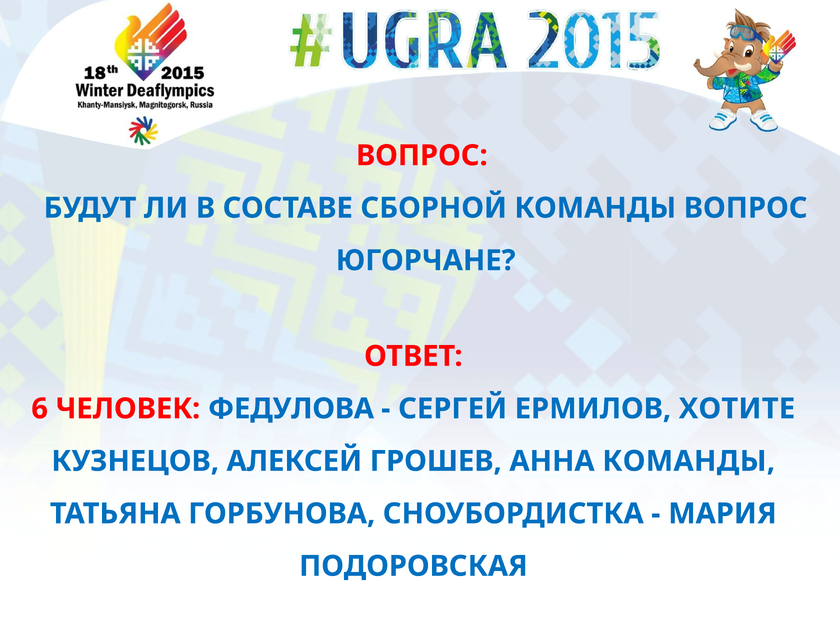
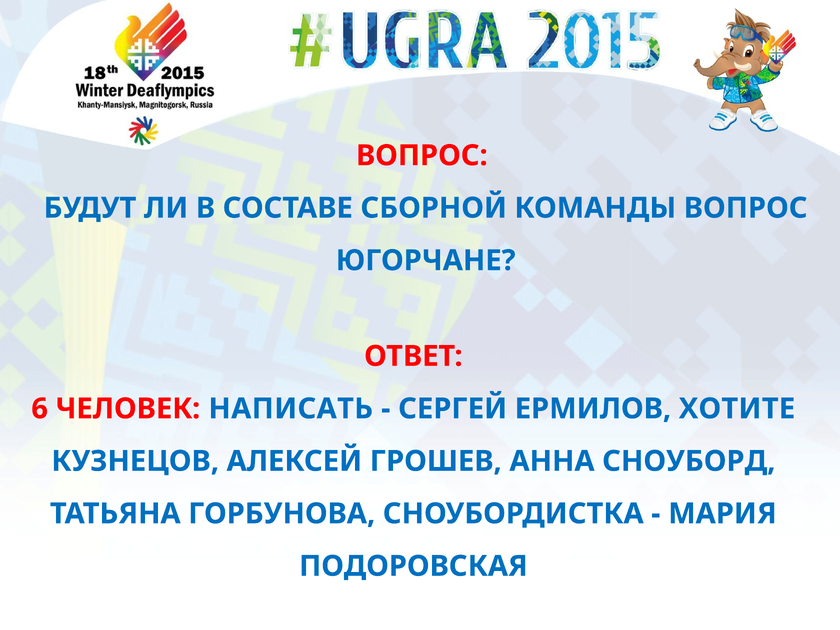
ФЕДУЛОВА: ФЕДУЛОВА -> НАПИСАТЬ
АННА КОМАНДЫ: КОМАНДЫ -> СНОУБОРД
